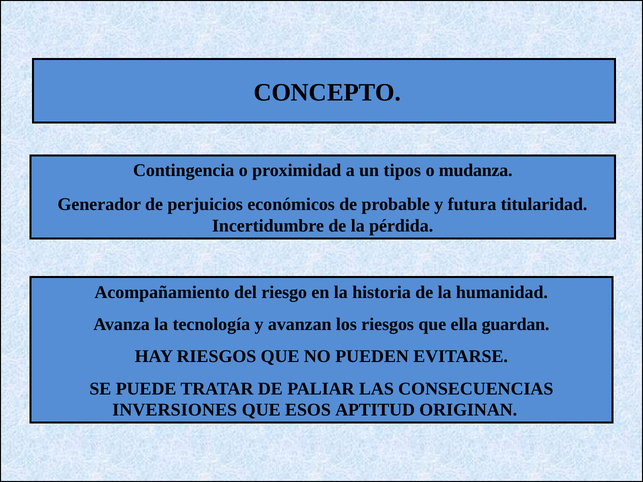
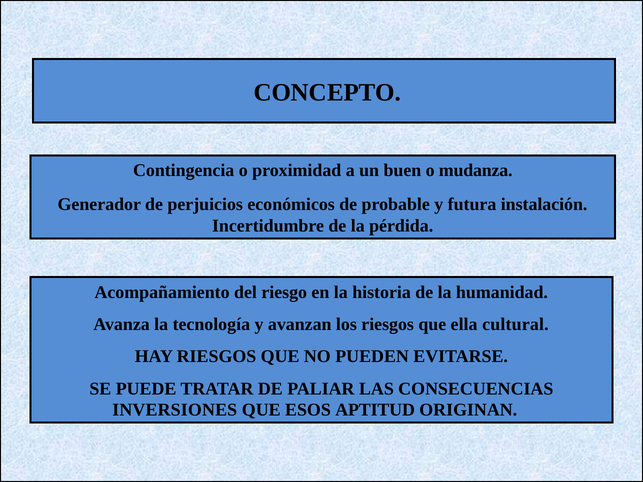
tipos: tipos -> buen
titularidad: titularidad -> instalación
guardan: guardan -> cultural
